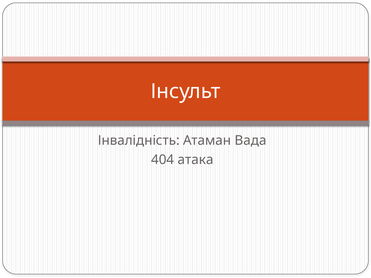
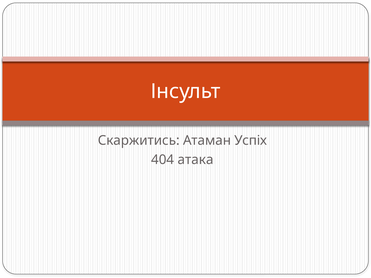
Інвалідність: Інвалідність -> Скаржитись
Вада: Вада -> Успіх
